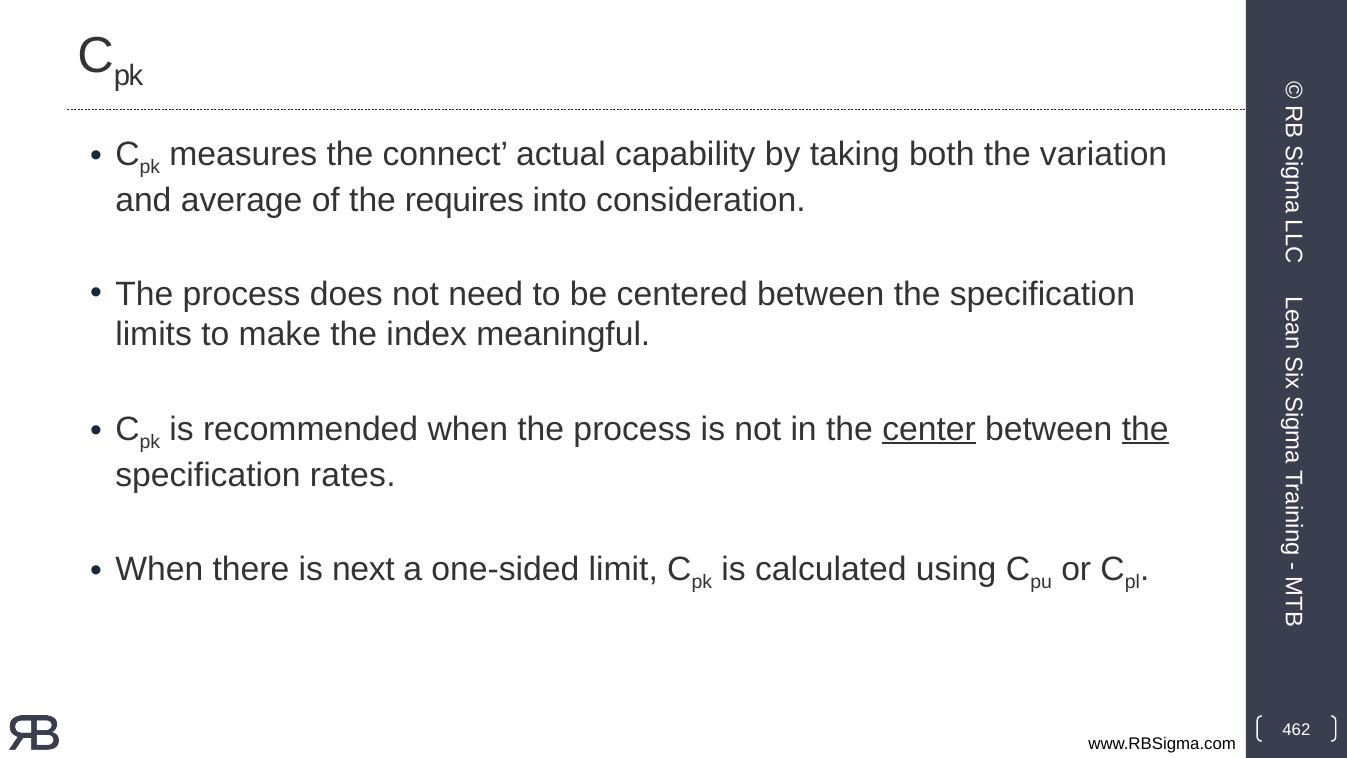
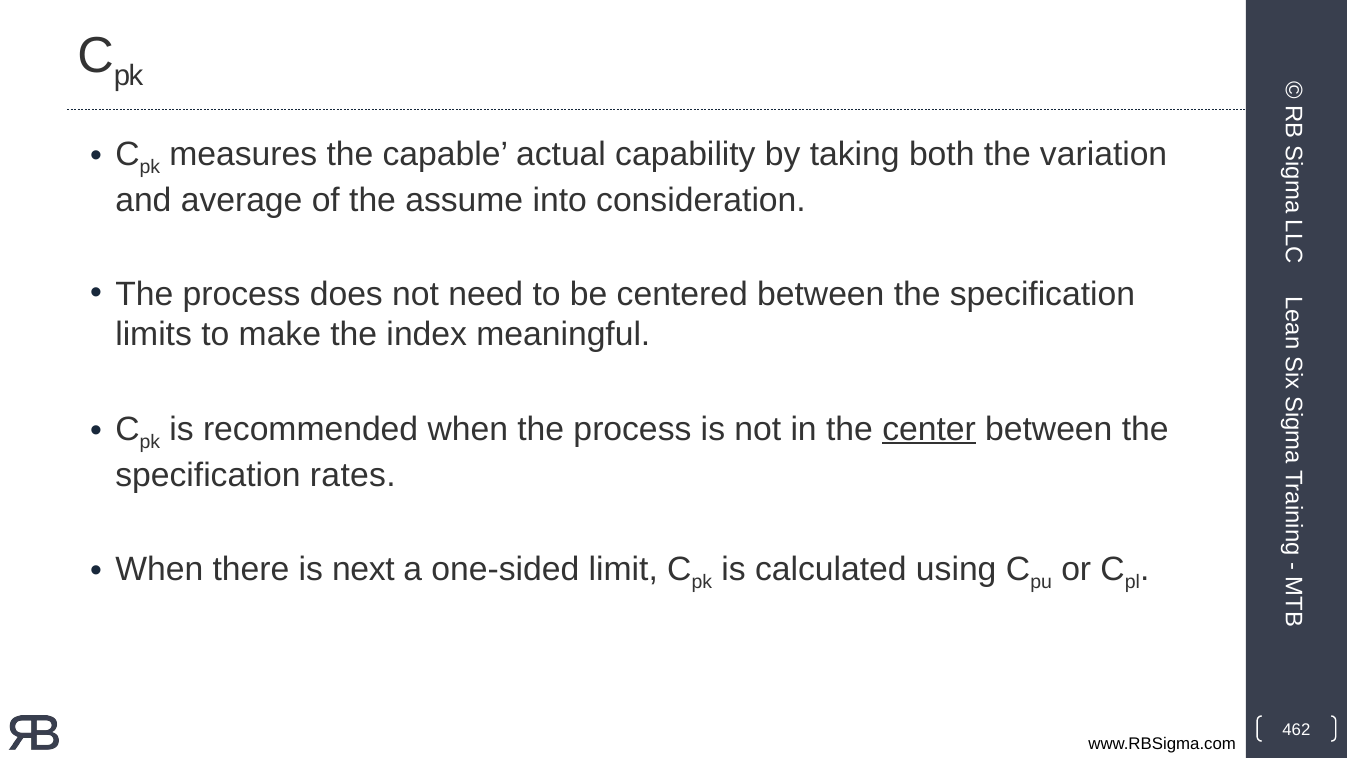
connect: connect -> capable
requires: requires -> assume
the at (1145, 429) underline: present -> none
